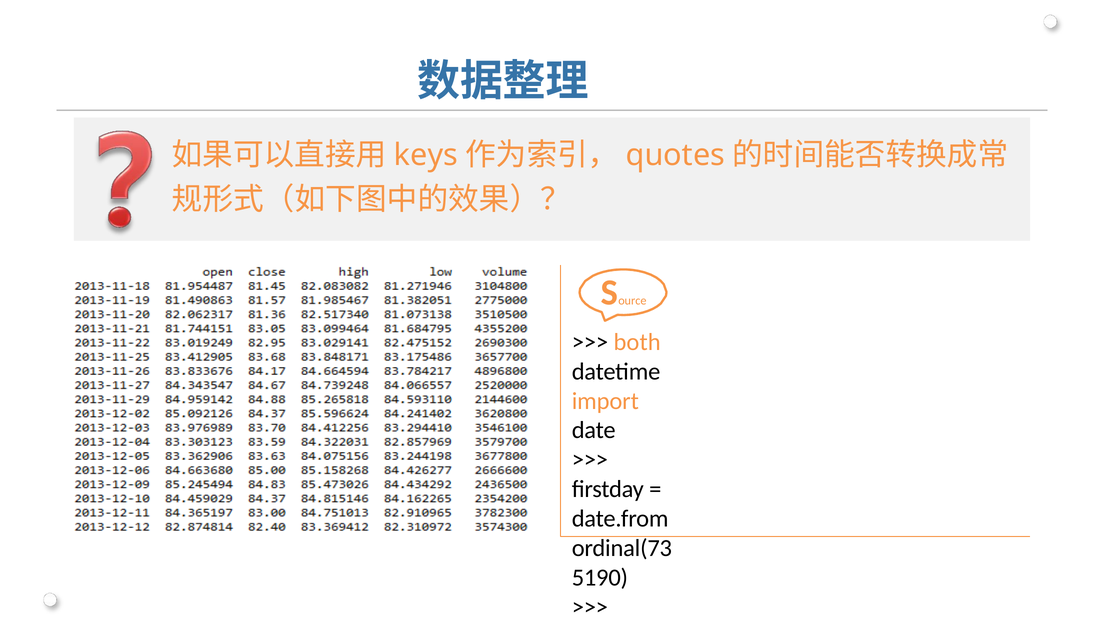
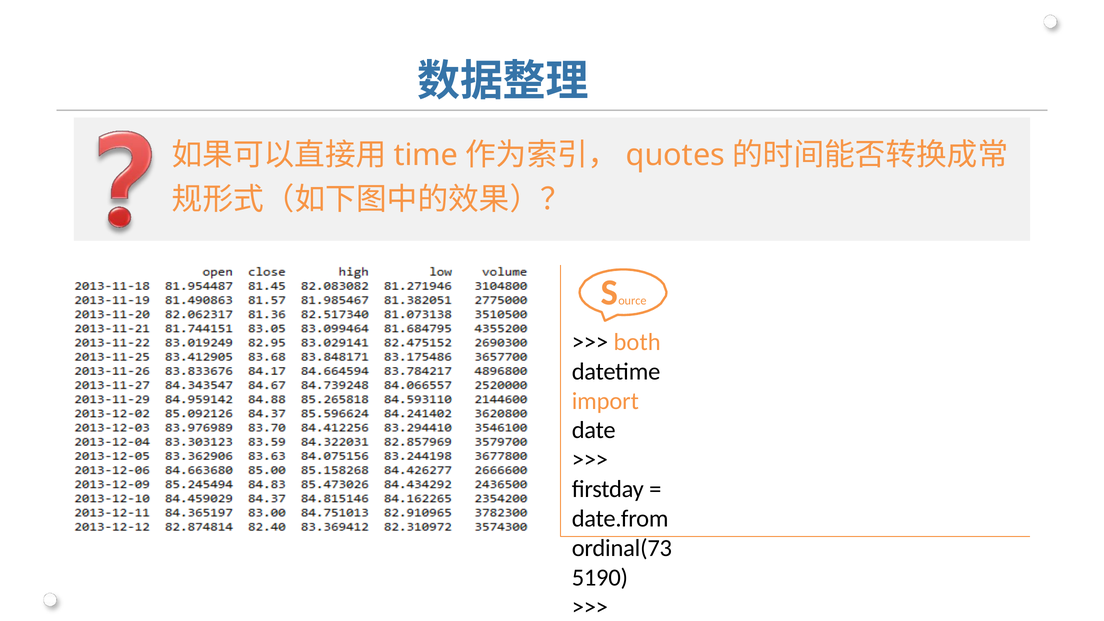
keys: keys -> time
